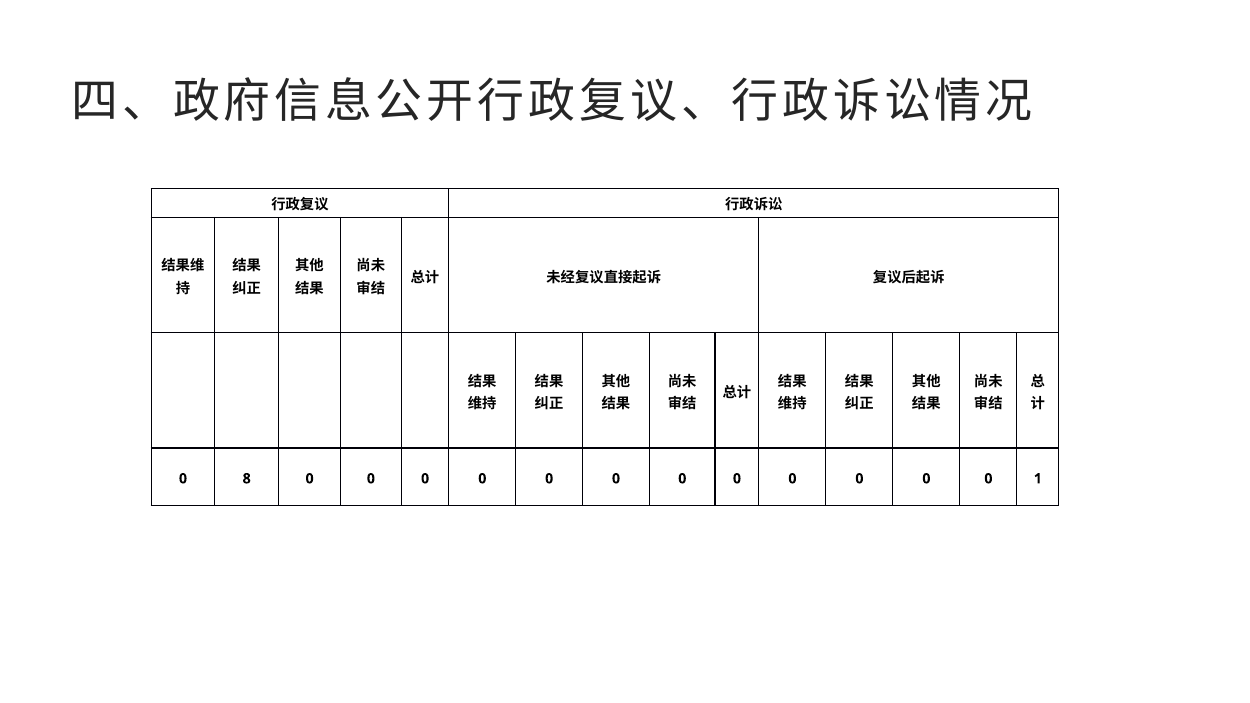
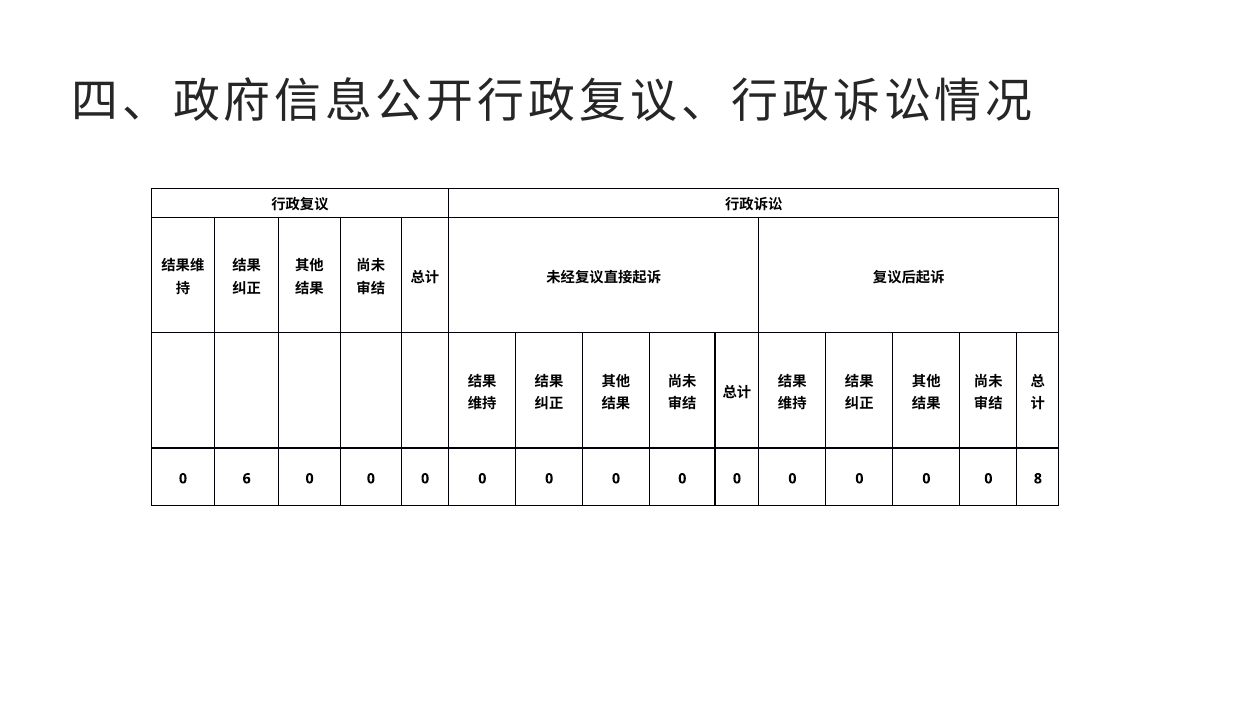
8: 8 -> 6
1: 1 -> 8
